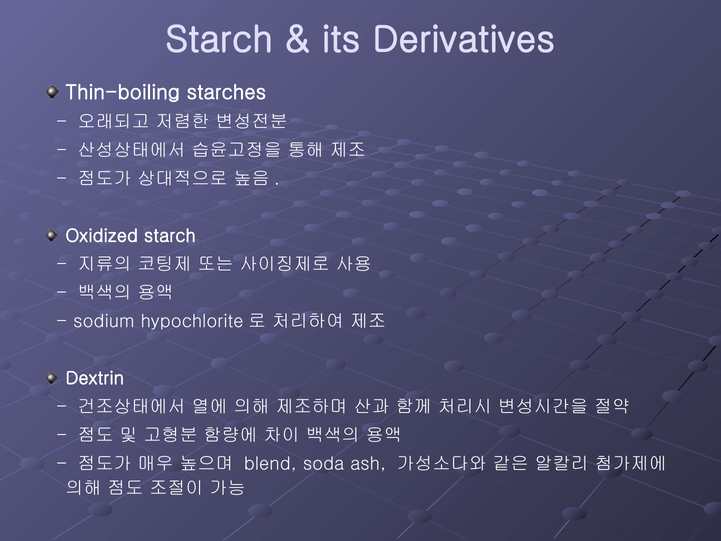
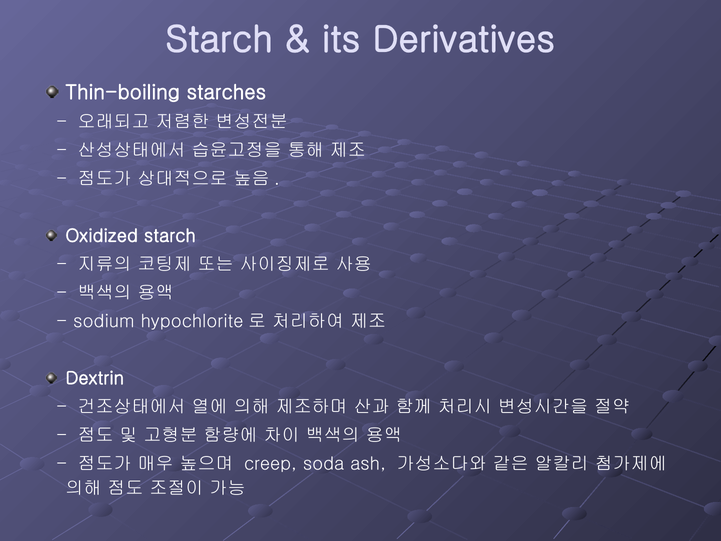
blend: blend -> creep
